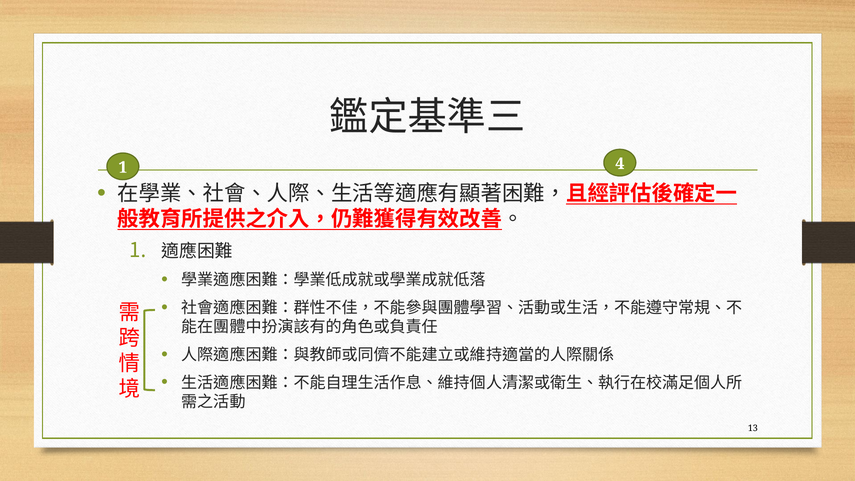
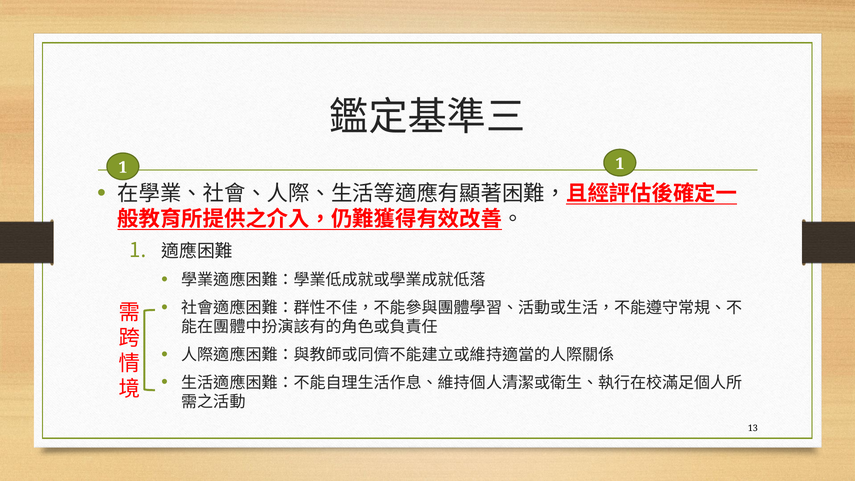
1 4: 4 -> 1
